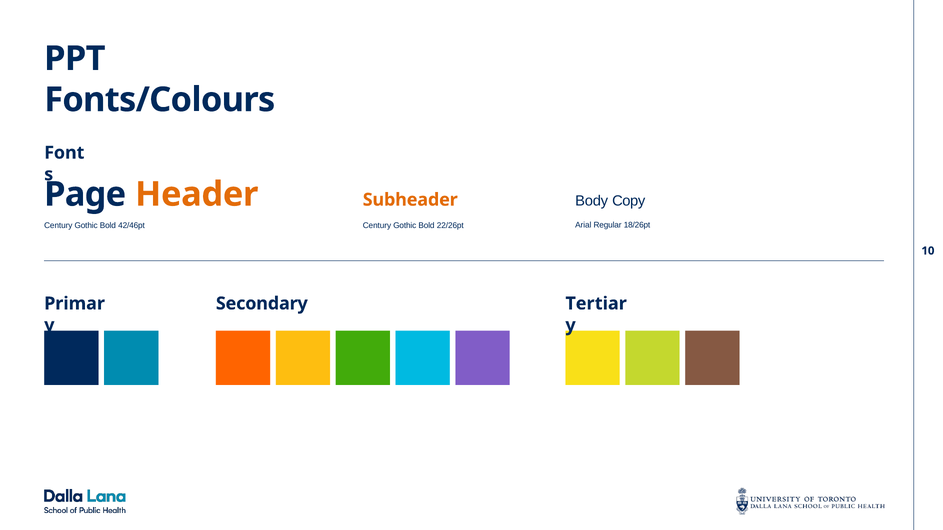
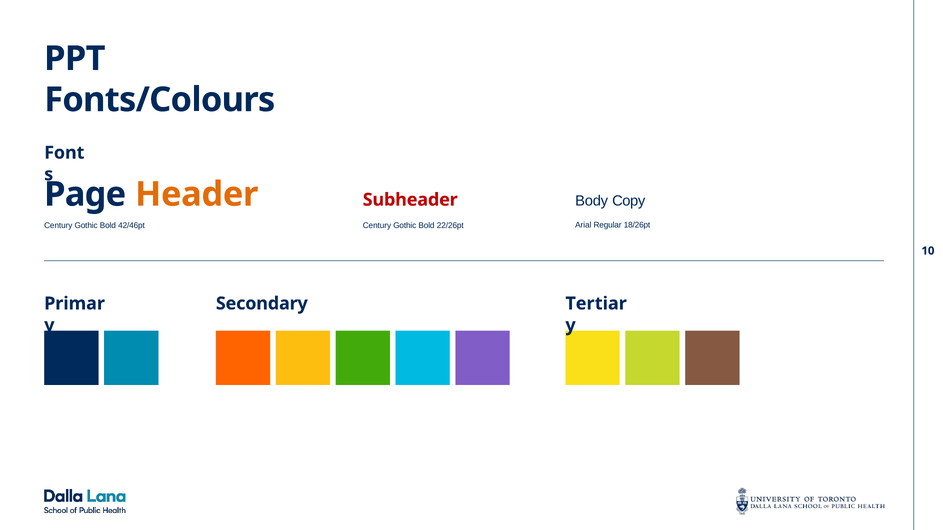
Subheader colour: orange -> red
